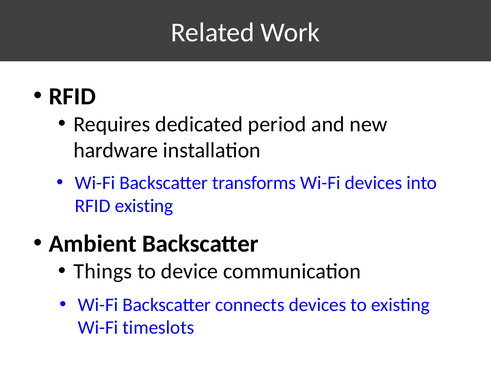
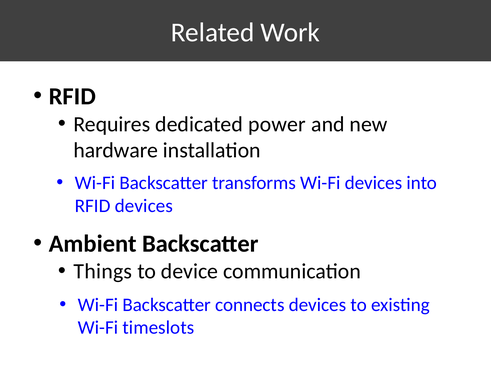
period: period -> power
RFID existing: existing -> devices
